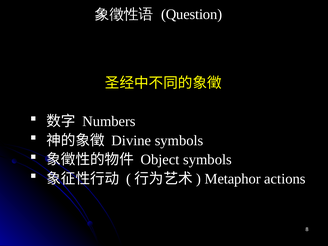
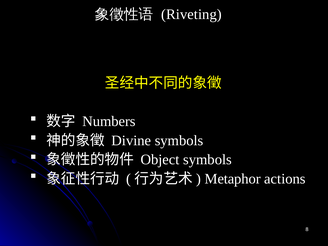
Question: Question -> Riveting
